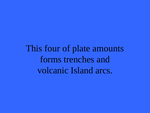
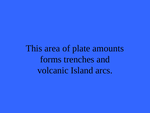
four: four -> area
